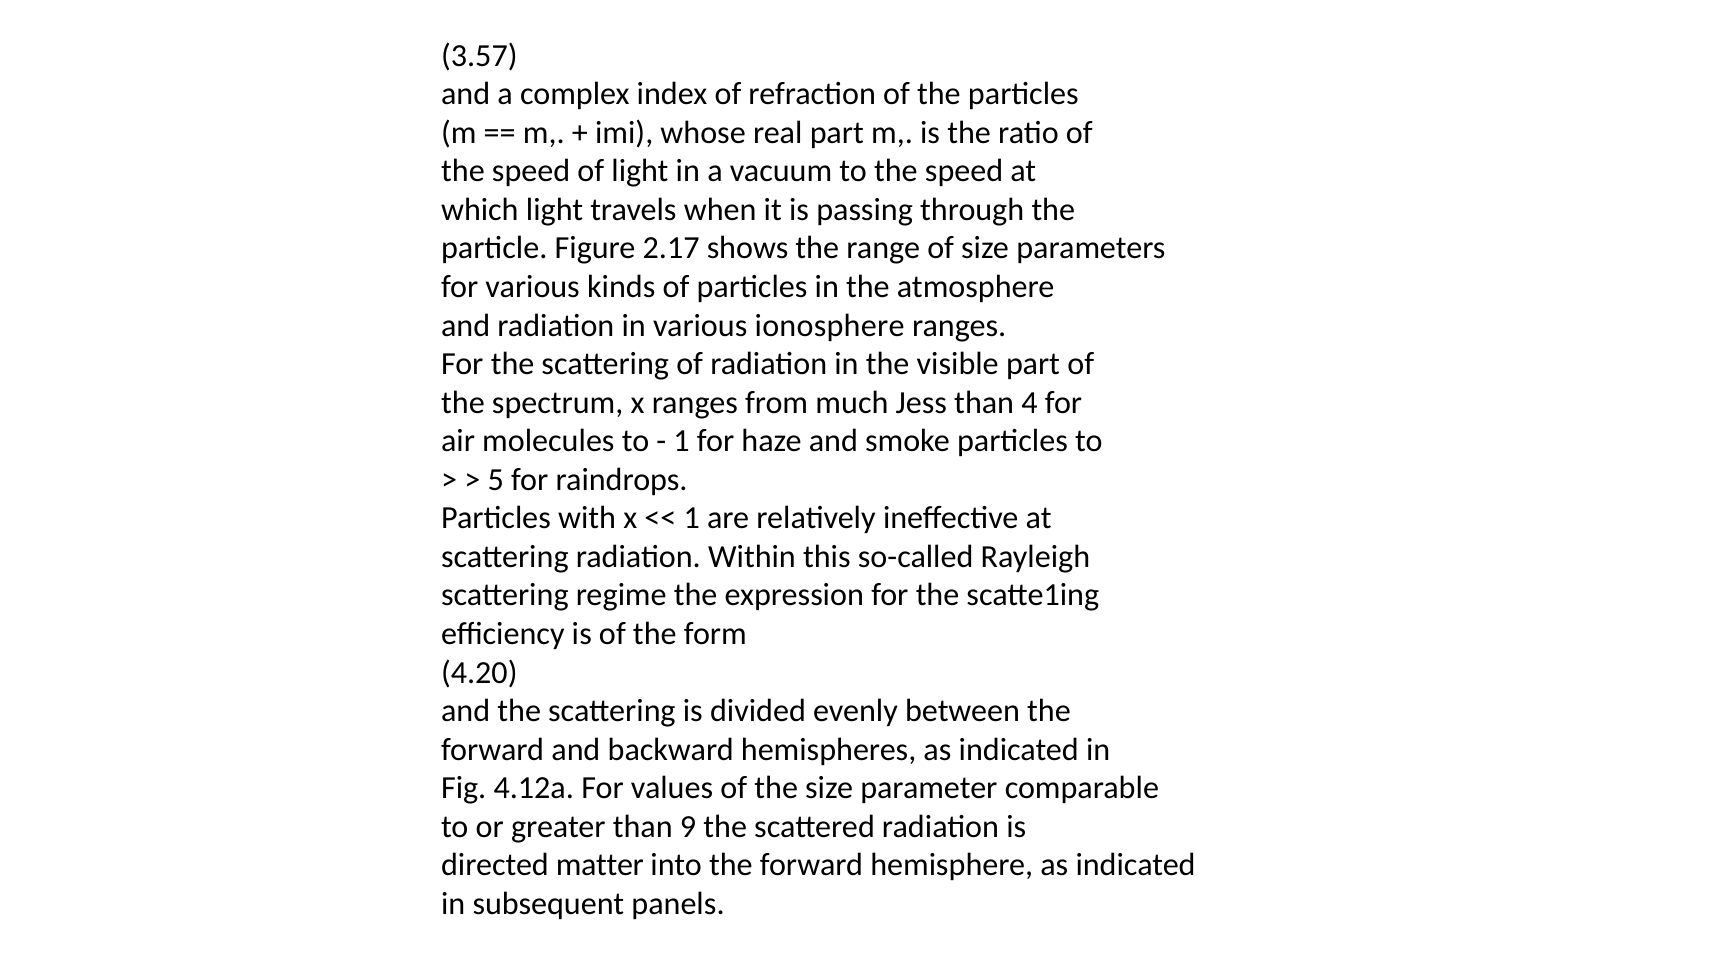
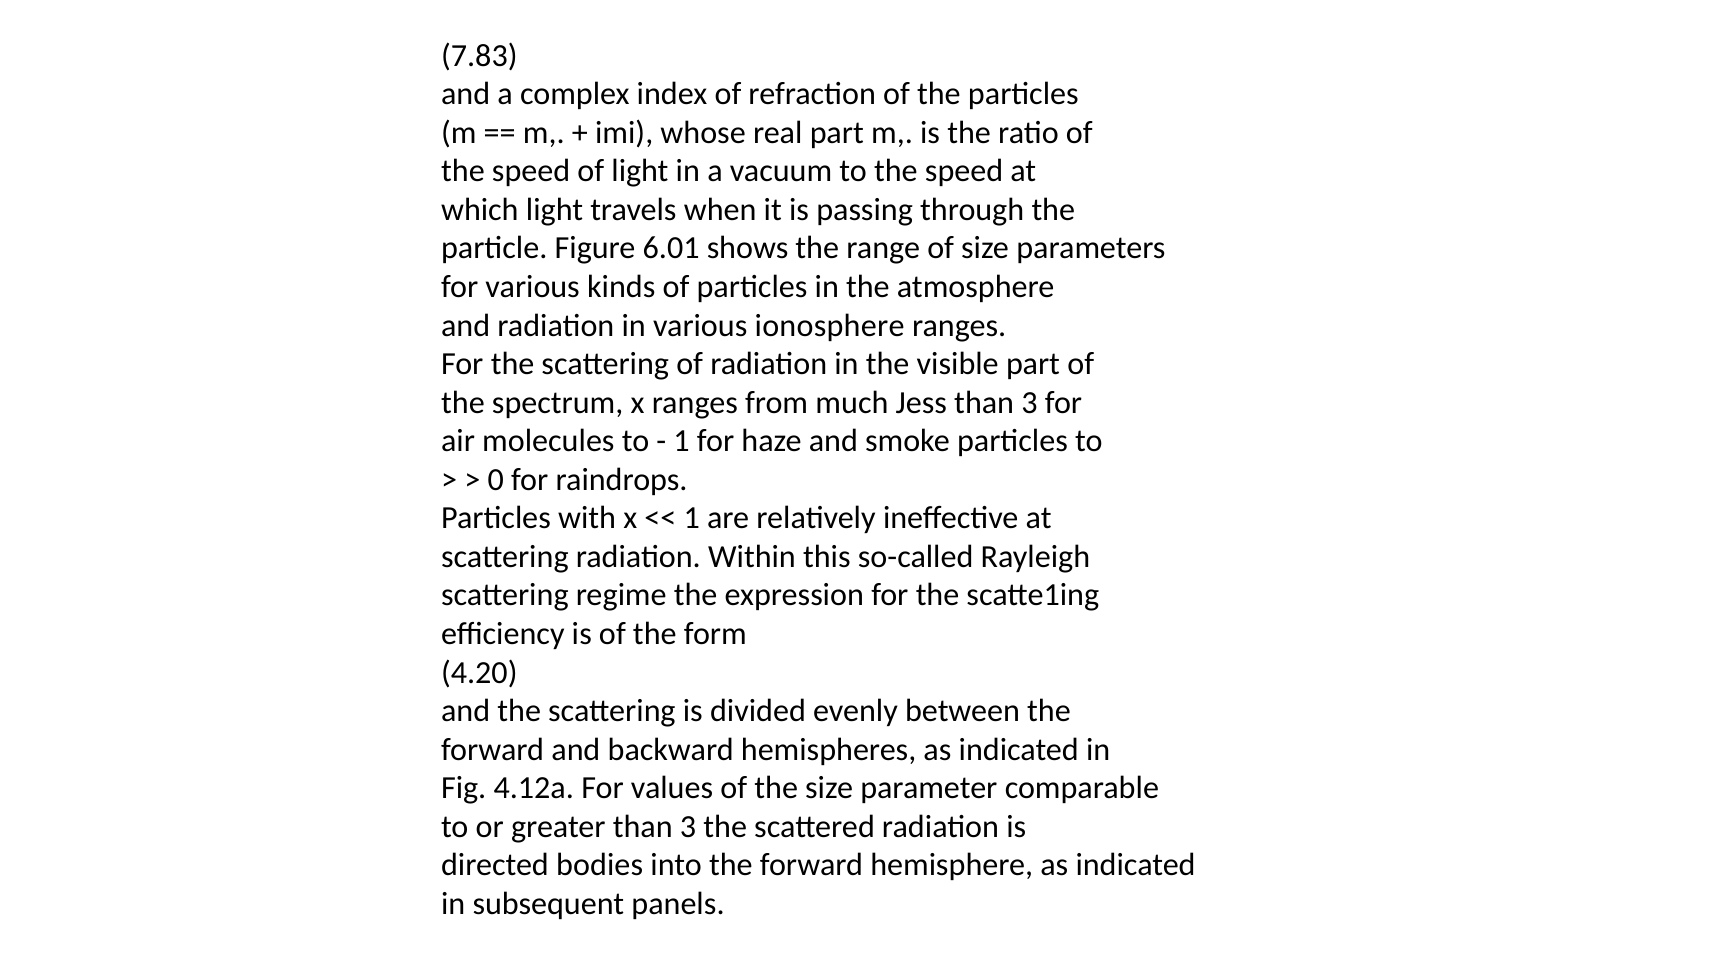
3.57: 3.57 -> 7.83
2.17: 2.17 -> 6.01
Jess than 4: 4 -> 3
5: 5 -> 0
greater than 9: 9 -> 3
matter: matter -> bodies
